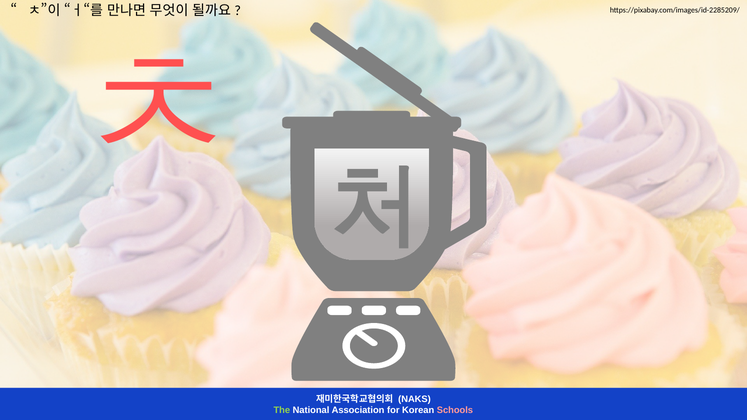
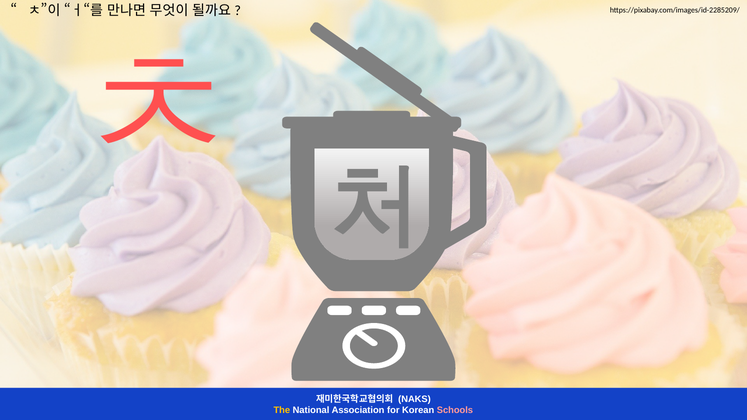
The colour: light green -> yellow
